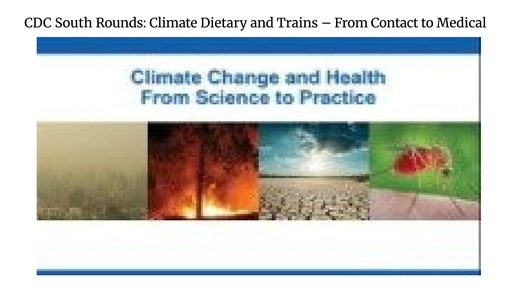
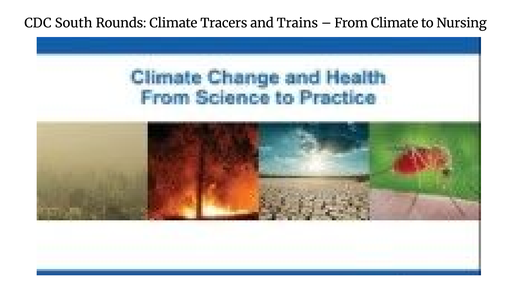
Dietary: Dietary -> Tracers
From Contact: Contact -> Climate
Medical: Medical -> Nursing
